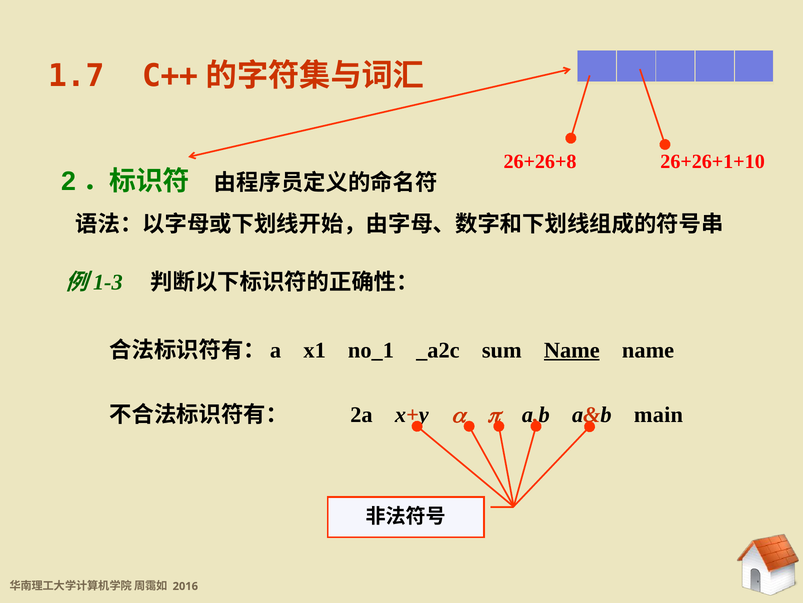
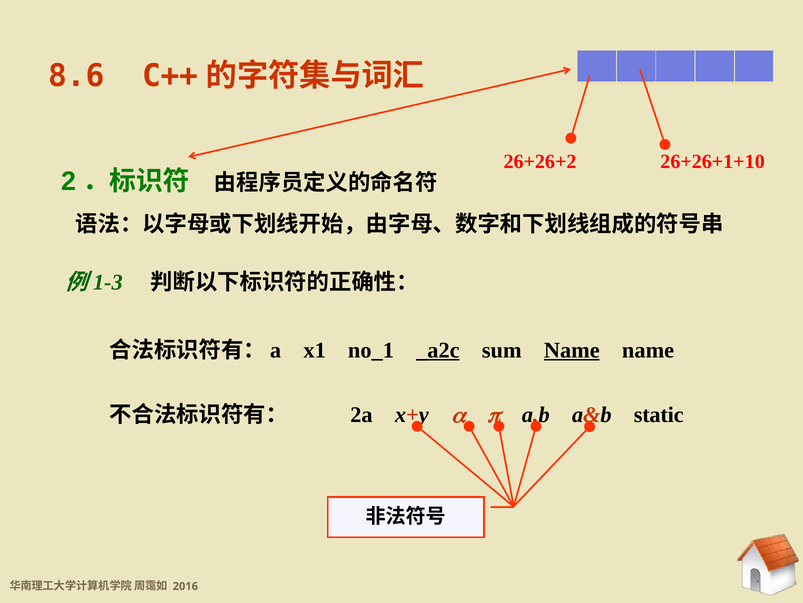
1.7: 1.7 -> 8.6
26+26+8: 26+26+8 -> 26+26+2
_a2c underline: none -> present
main: main -> static
